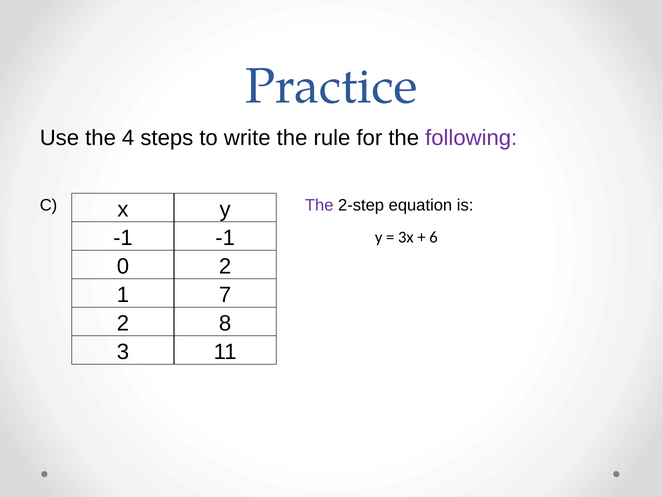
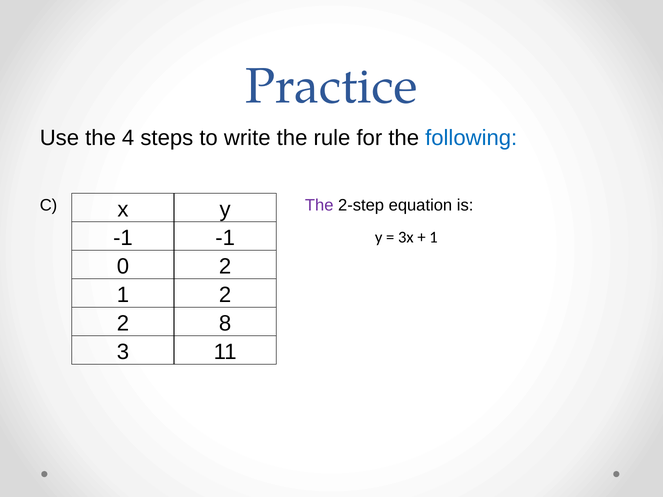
following colour: purple -> blue
6 at (433, 237): 6 -> 1
1 7: 7 -> 2
